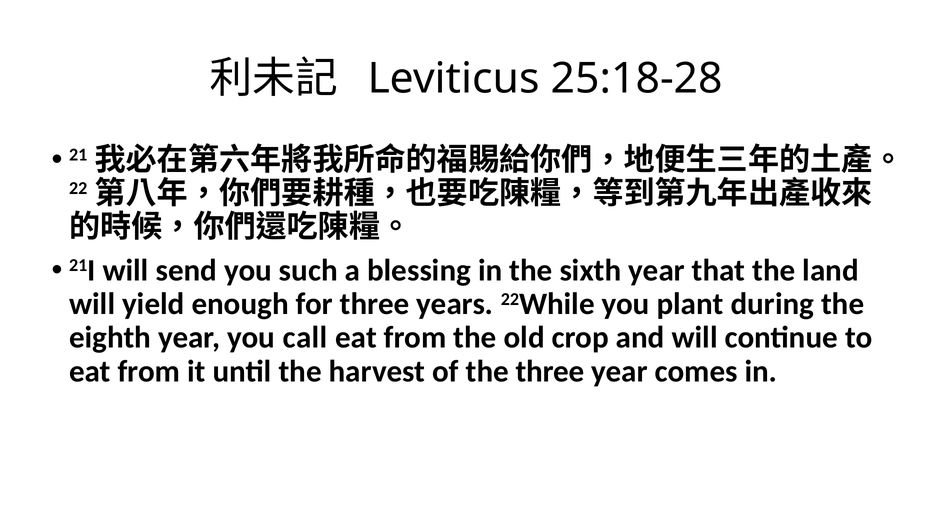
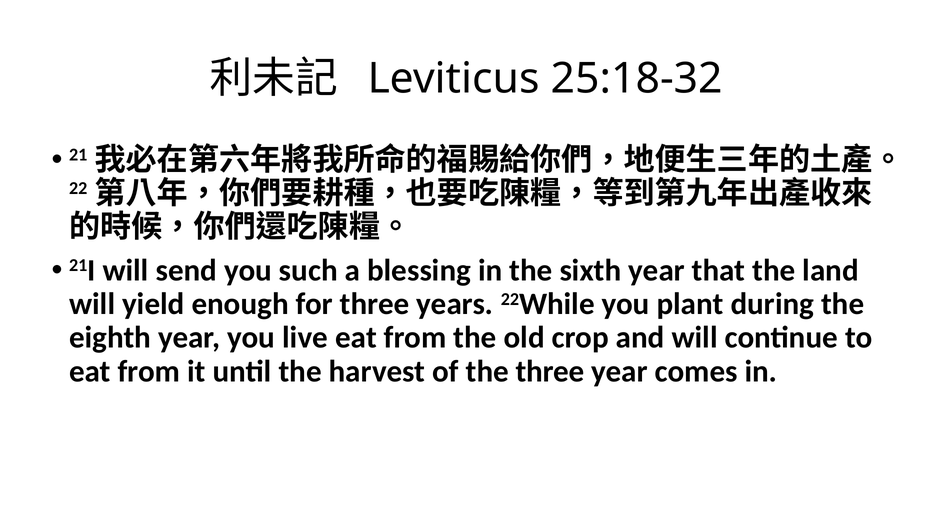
25:18-28: 25:18-28 -> 25:18-32
call: call -> live
